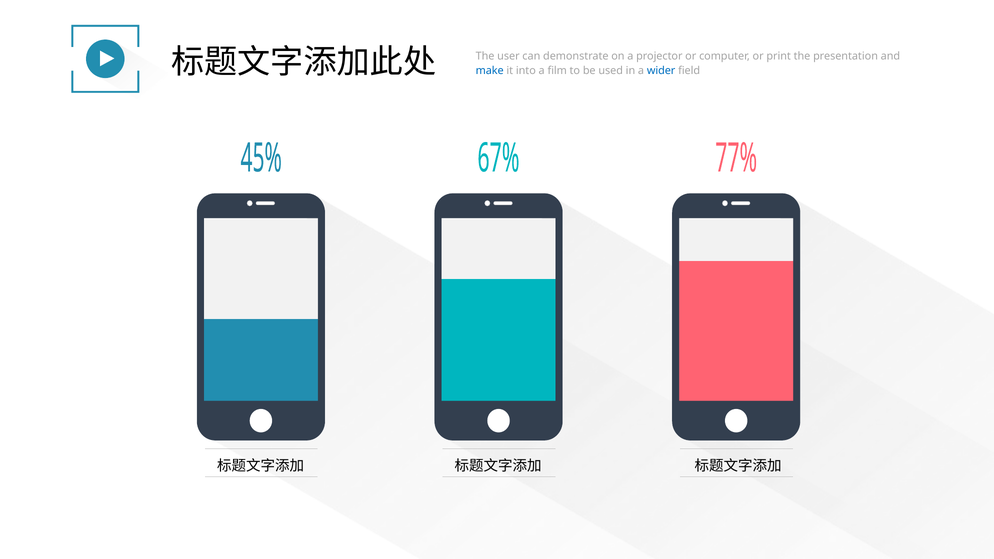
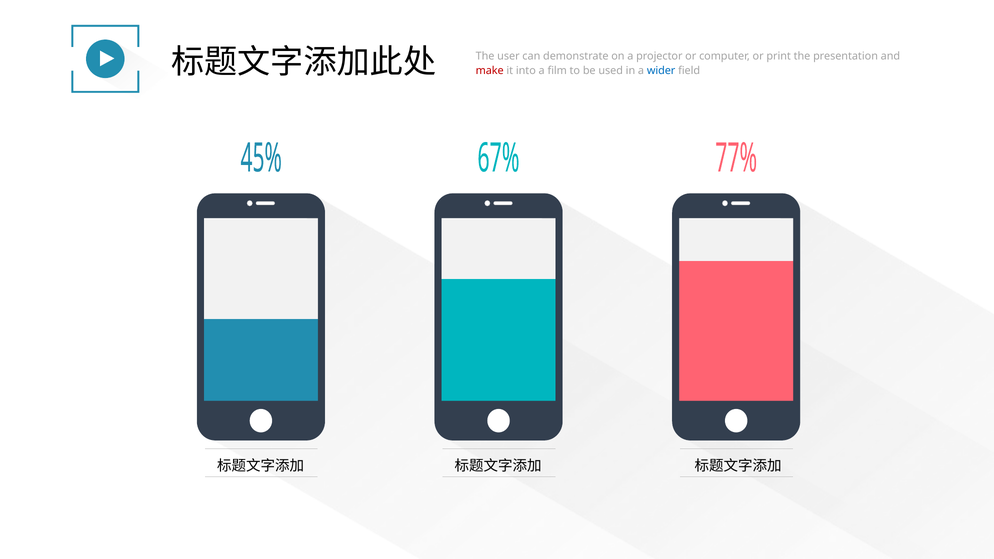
make colour: blue -> red
